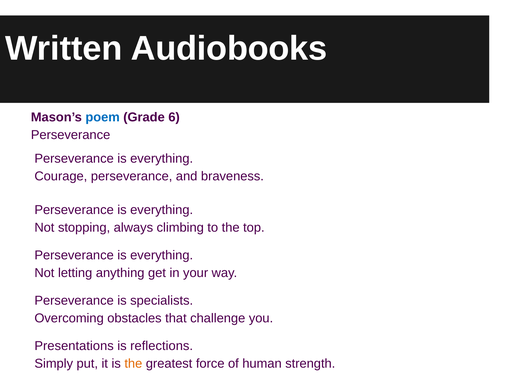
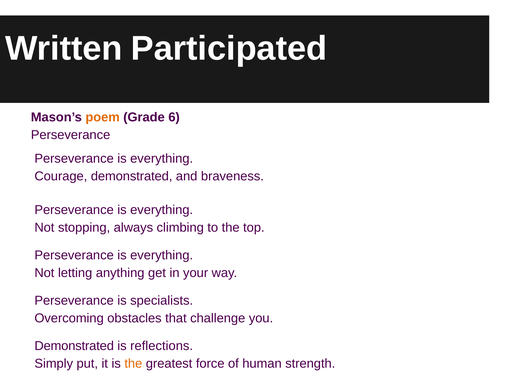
Audiobooks: Audiobooks -> Participated
poem colour: blue -> orange
Courage perseverance: perseverance -> demonstrated
Presentations at (74, 346): Presentations -> Demonstrated
